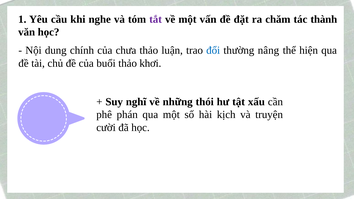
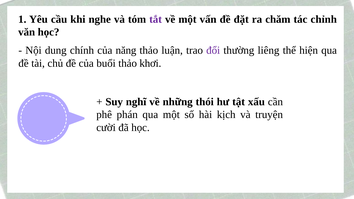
thành: thành -> chỉnh
chưa: chưa -> năng
đổi colour: blue -> purple
nâng: nâng -> liêng
